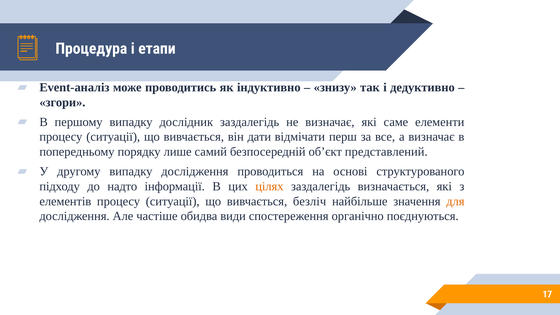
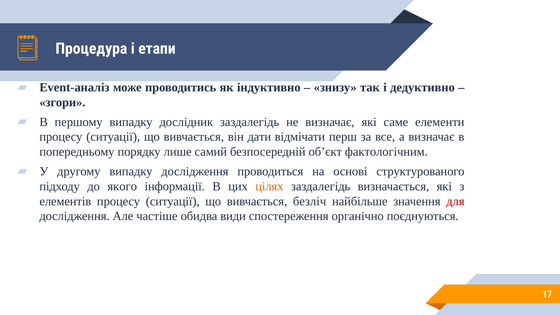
представлений: представлений -> фактологічним
надто: надто -> якого
для colour: orange -> red
